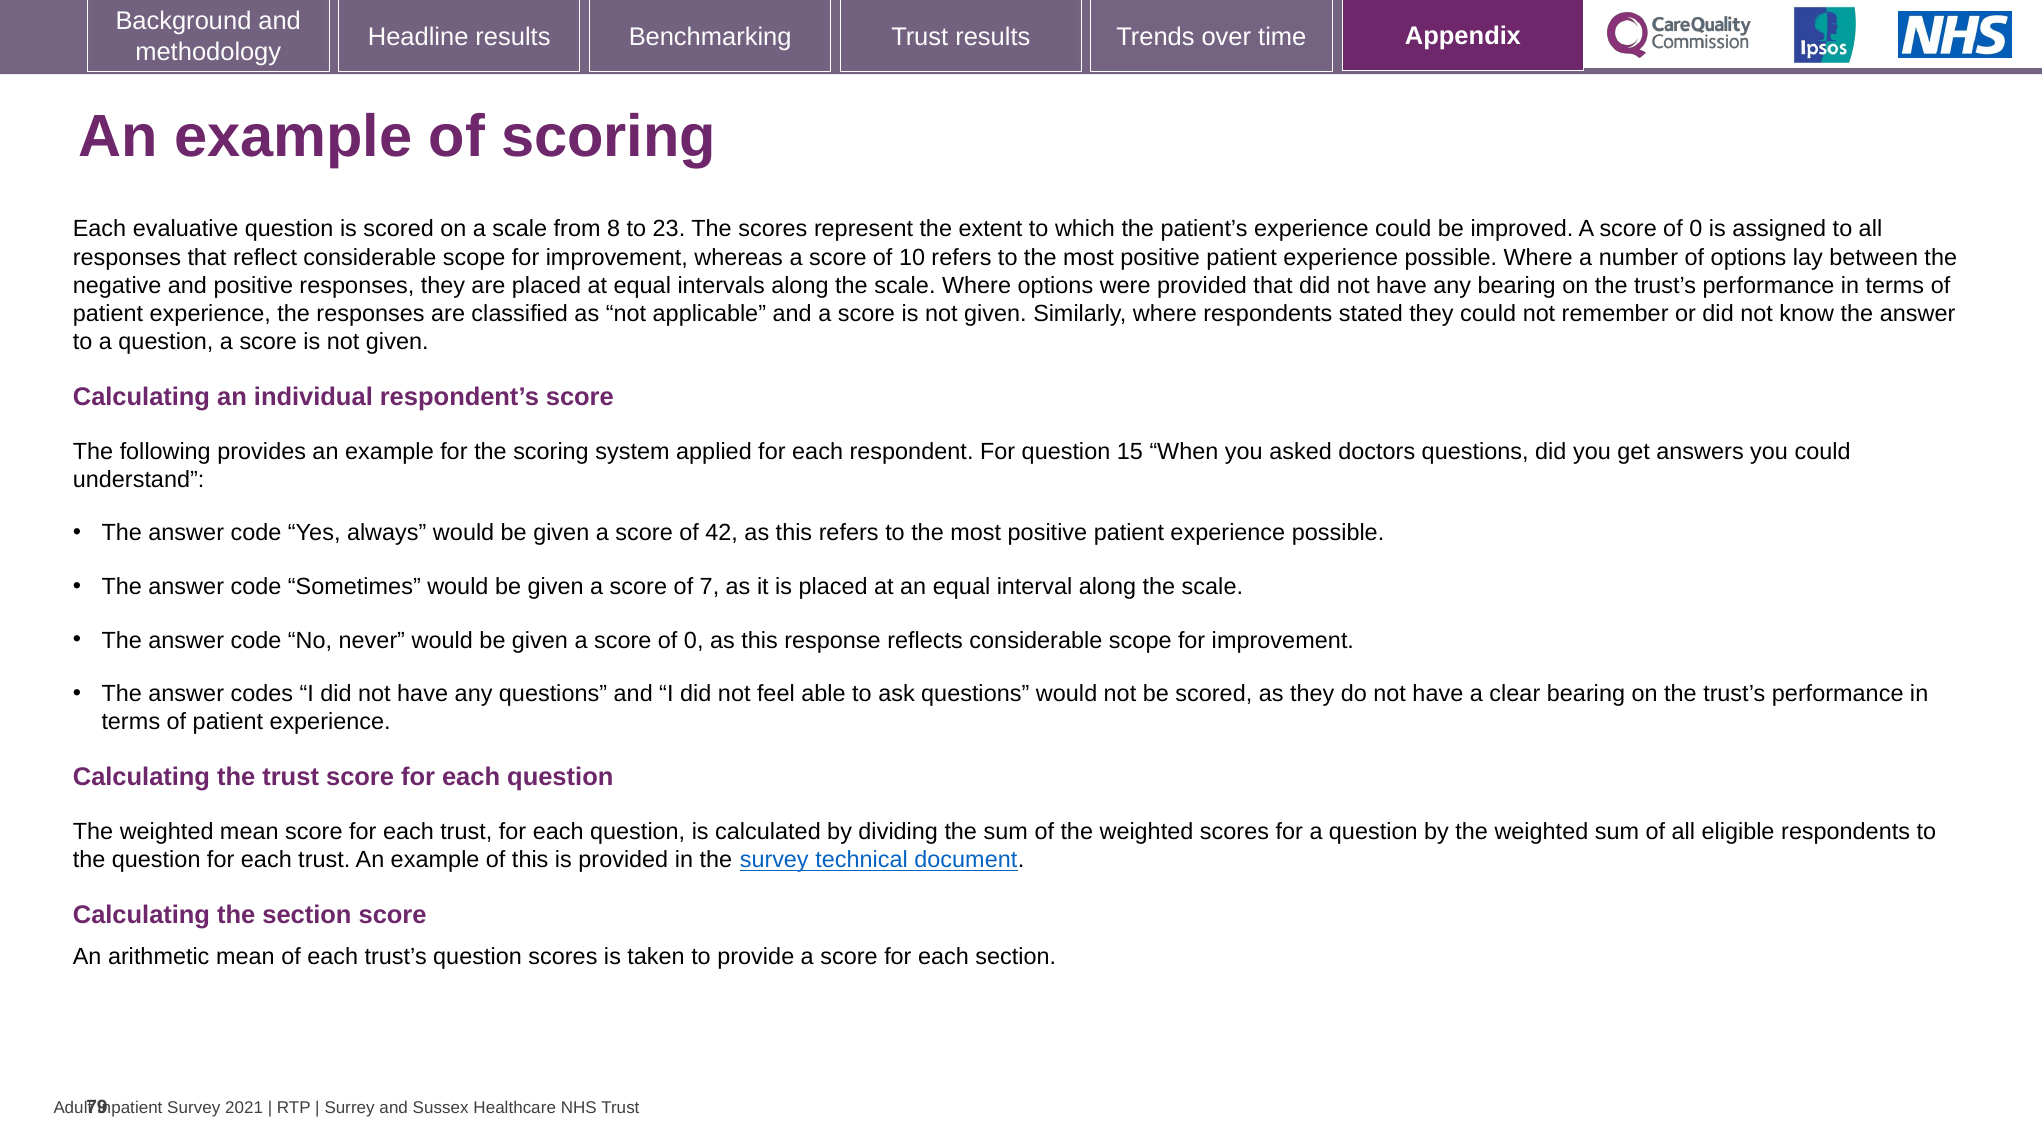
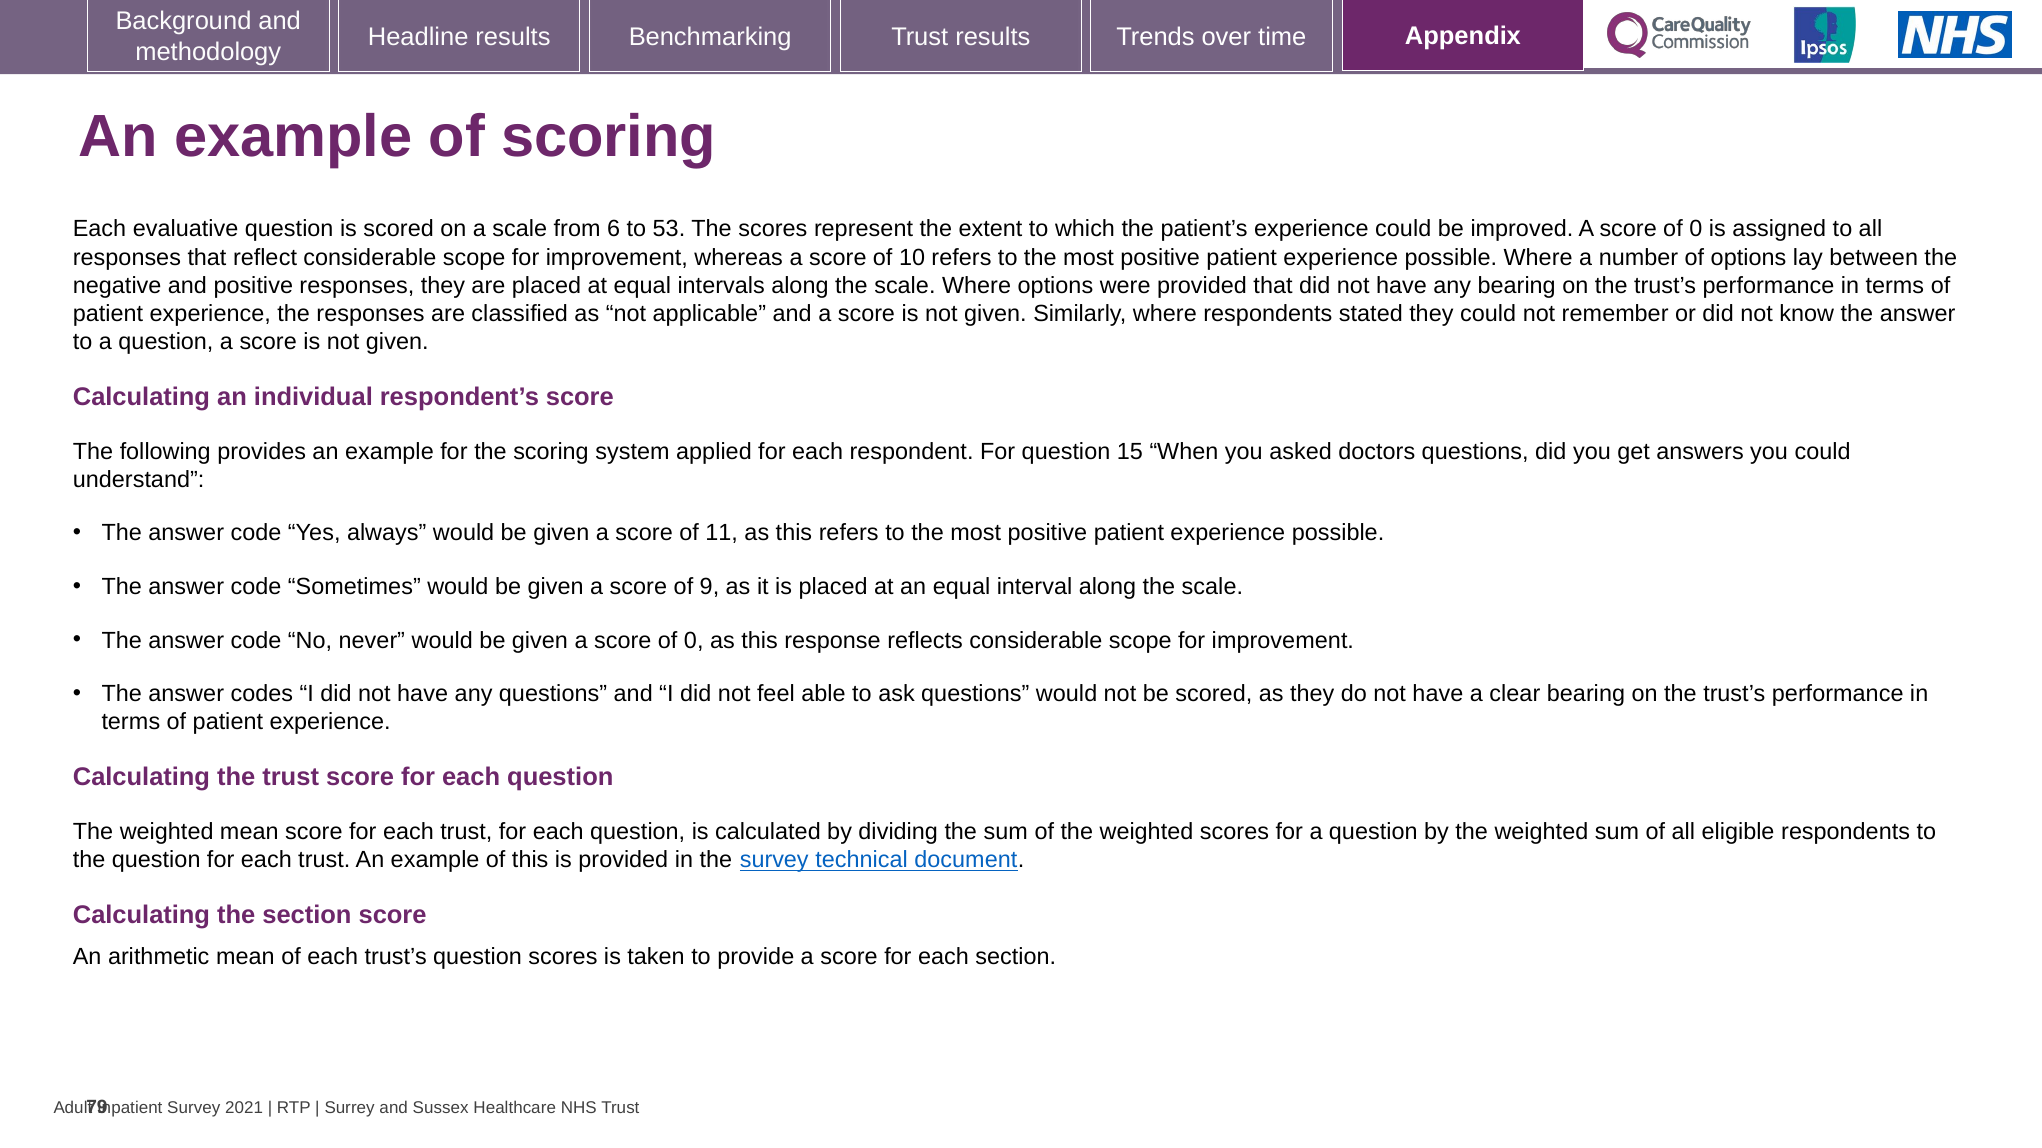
8: 8 -> 6
23: 23 -> 53
42: 42 -> 11
7: 7 -> 9
